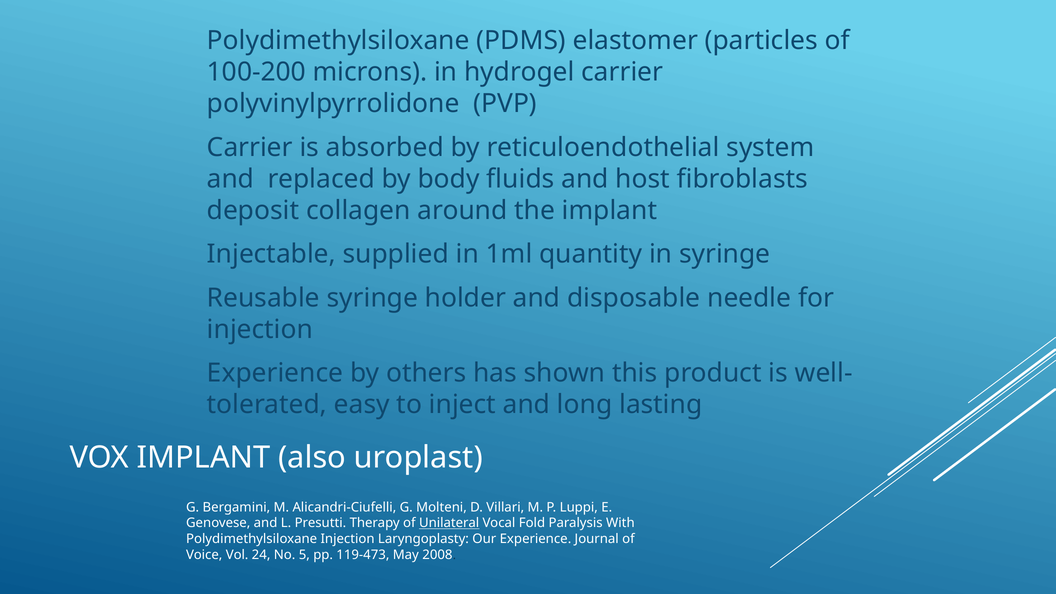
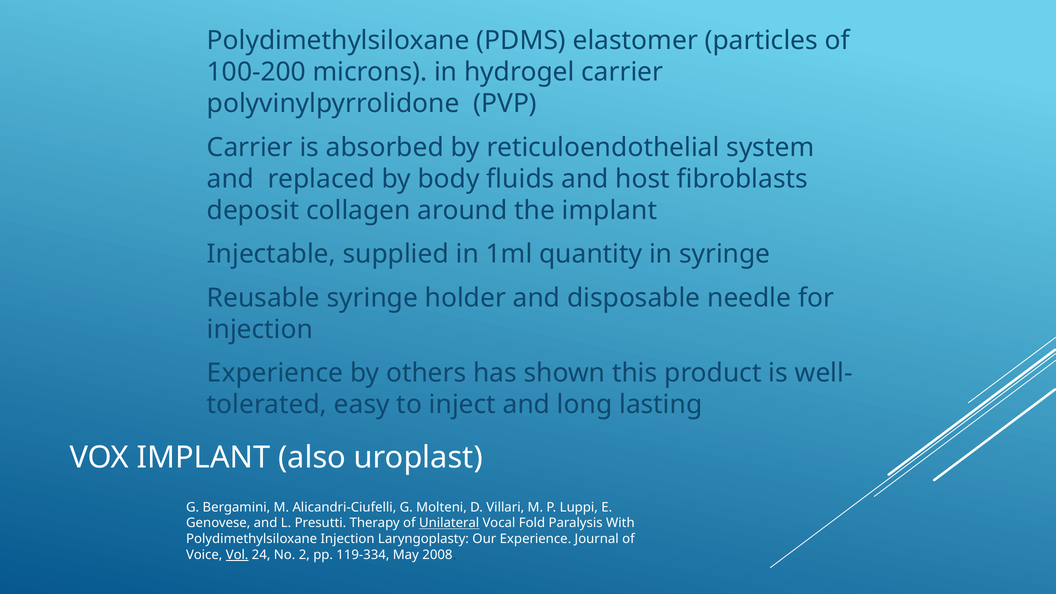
Vol underline: none -> present
5: 5 -> 2
119-473: 119-473 -> 119-334
